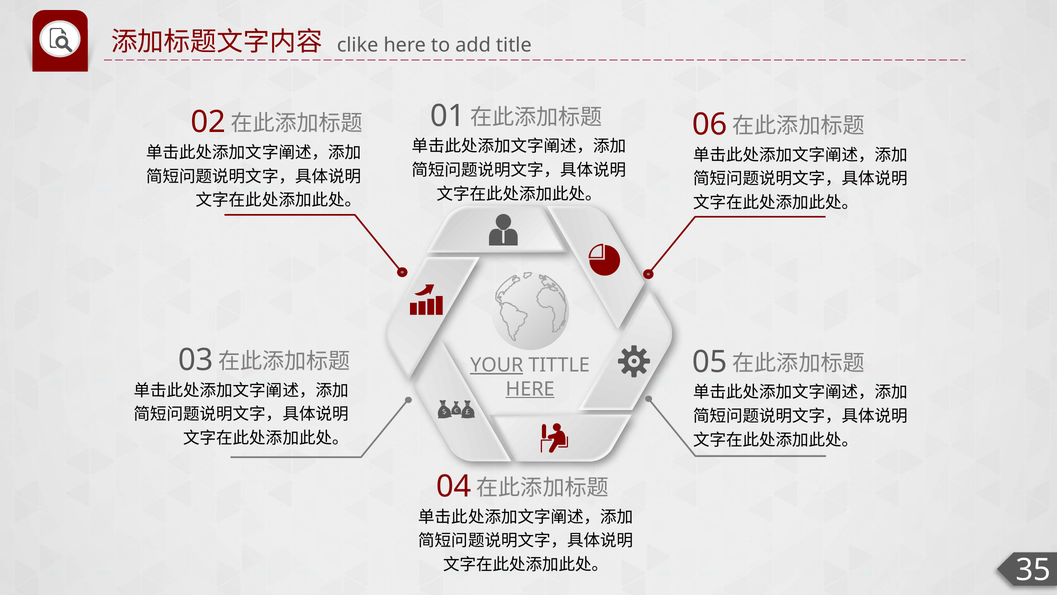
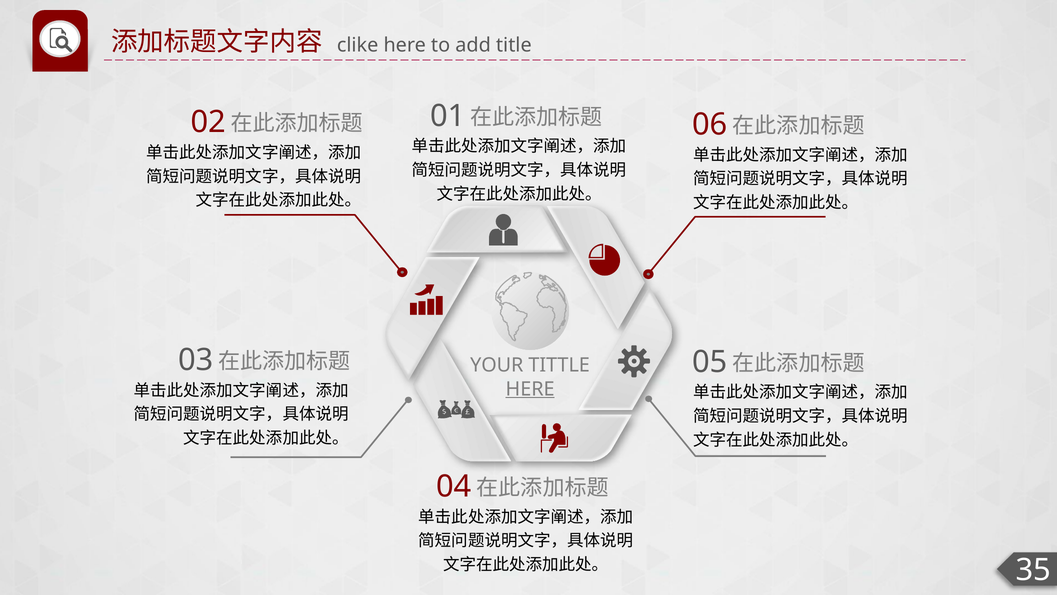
YOUR underline: present -> none
